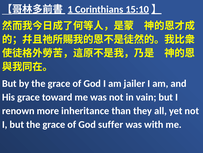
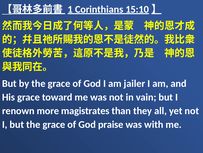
inheritance: inheritance -> magistrates
suffer: suffer -> praise
